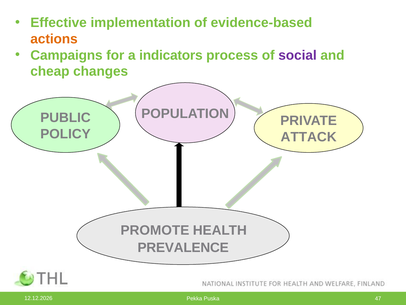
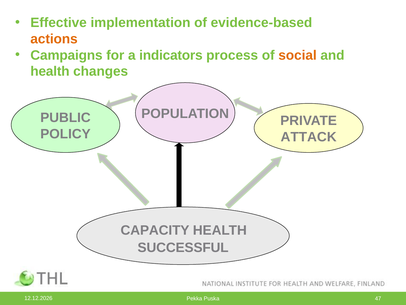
social colour: purple -> orange
cheap at (50, 71): cheap -> health
PROMOTE: PROMOTE -> CAPACITY
PREVALENCE: PREVALENCE -> SUCCESSFUL
